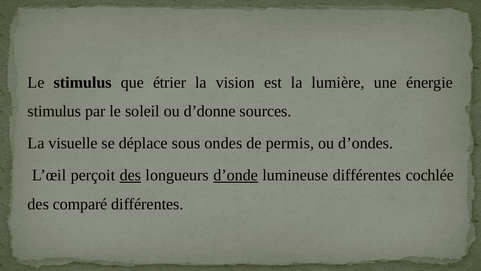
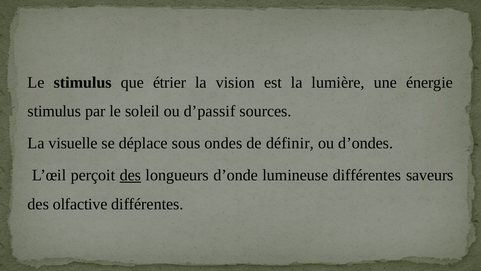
d’donne: d’donne -> d’passif
permis: permis -> définir
d’onde underline: present -> none
cochlée: cochlée -> saveurs
comparé: comparé -> olfactive
